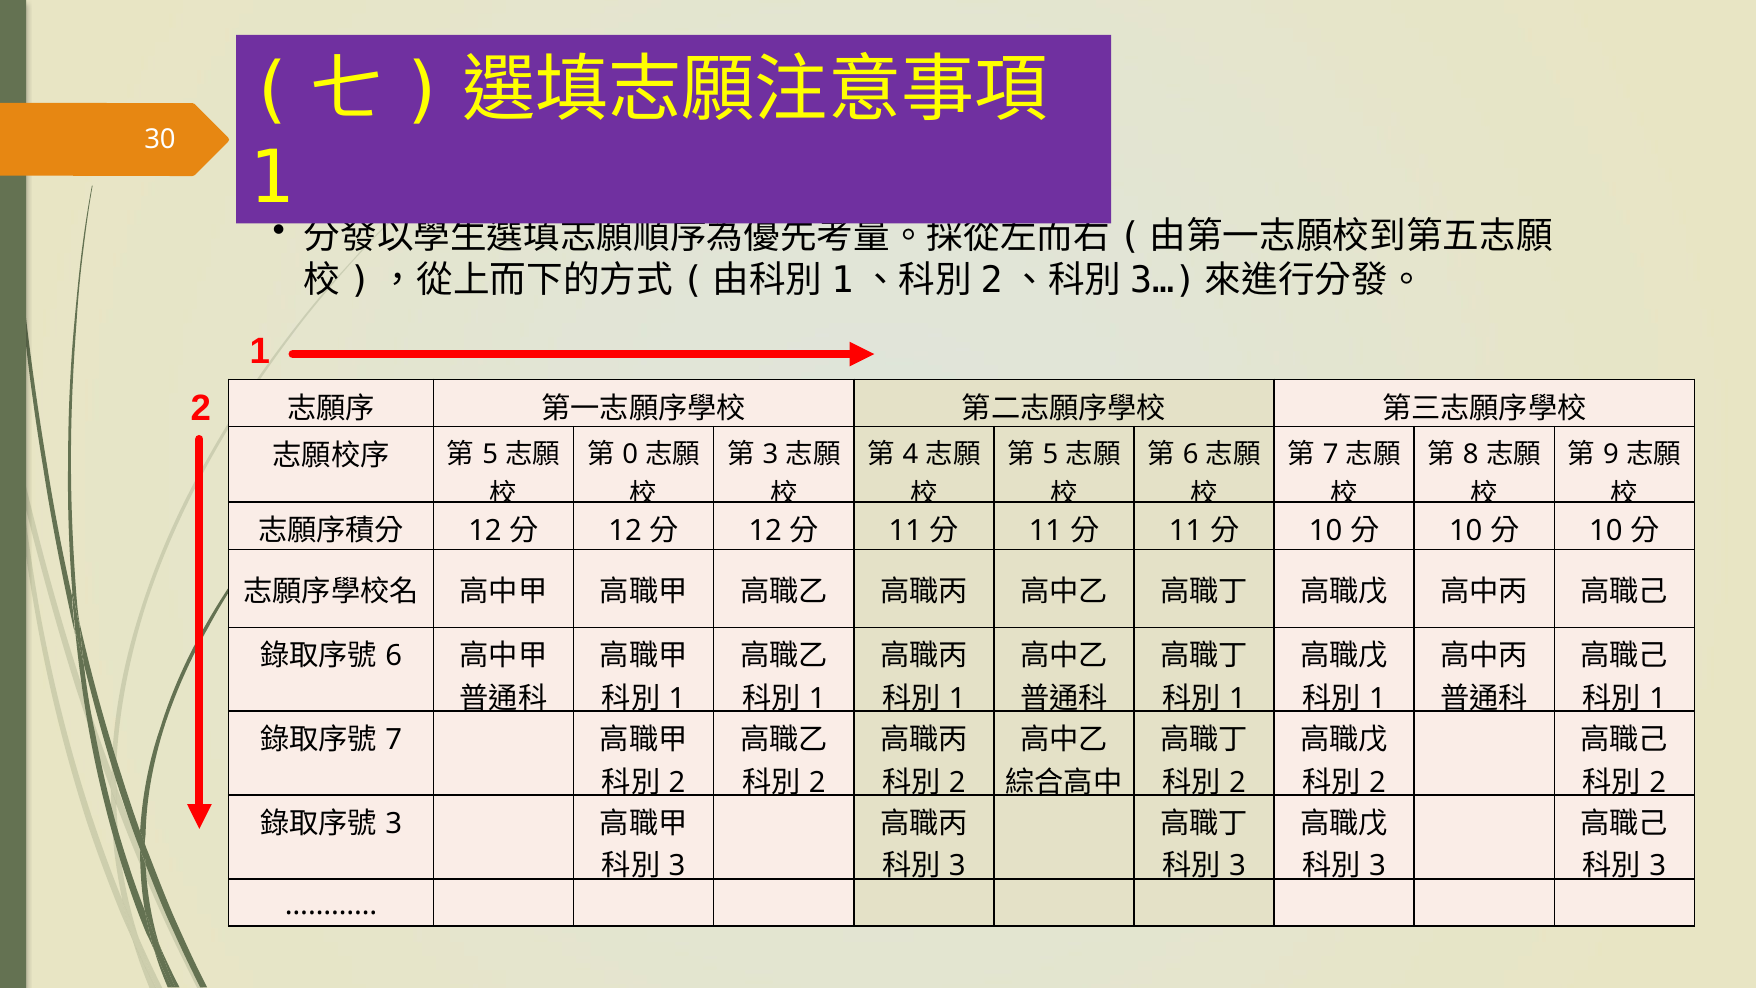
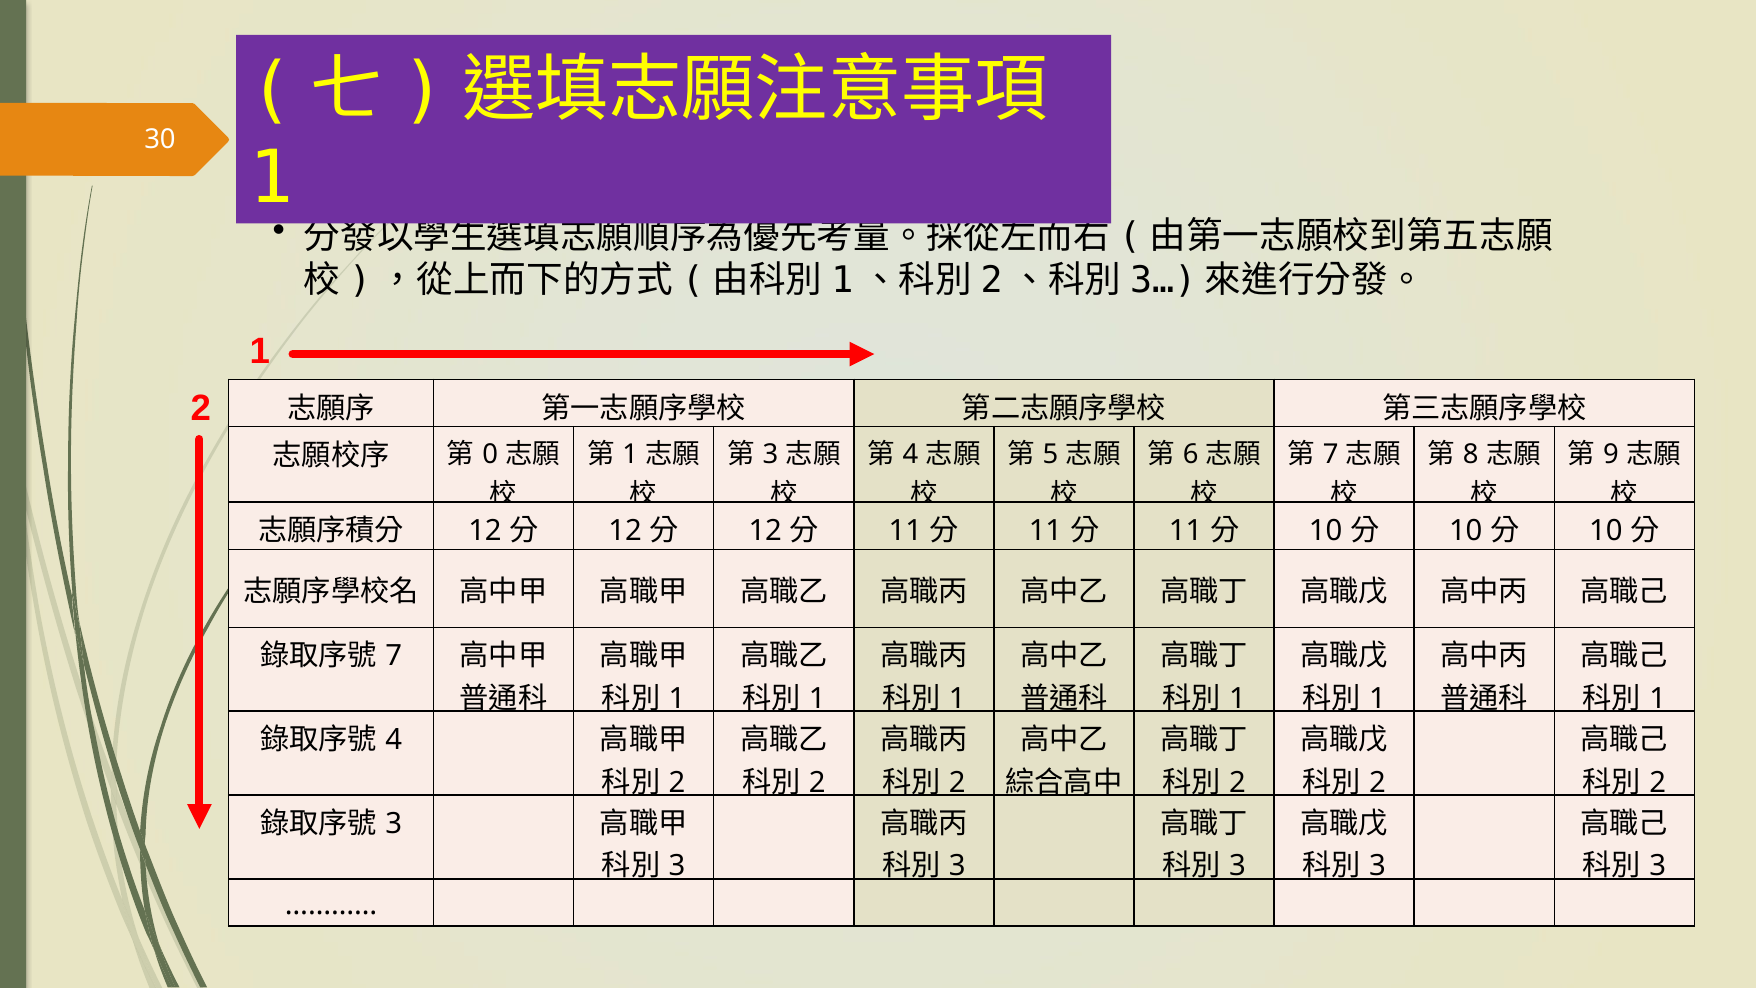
0 at (630, 454): 0 -> 1
5 at (490, 454): 5 -> 0
6 at (394, 656): 6 -> 7
7 at (394, 740): 7 -> 4
